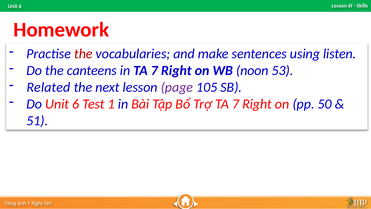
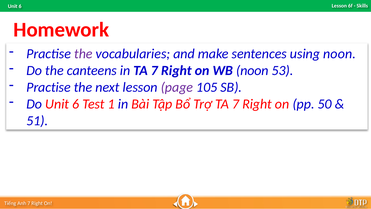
the at (83, 54) colour: red -> purple
using listen: listen -> noon
Related at (48, 87): Related -> Practise
